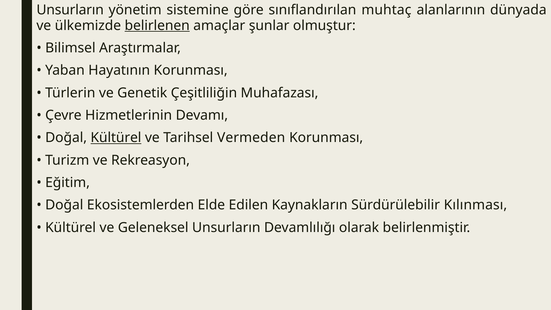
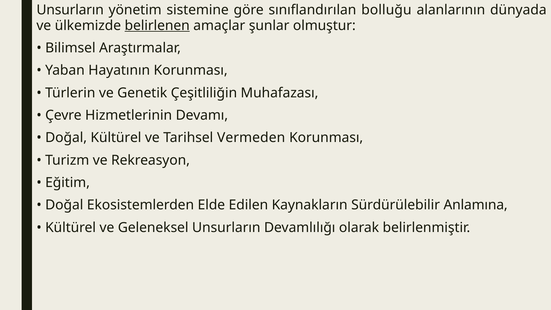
muhtaç: muhtaç -> bolluğu
Kültürel at (116, 138) underline: present -> none
Kılınması: Kılınması -> Anlamına
